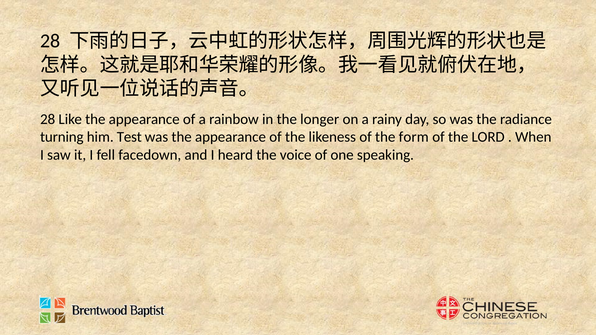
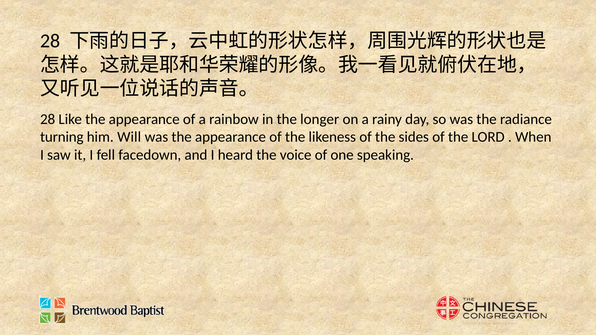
Test: Test -> Will
form: form -> sides
